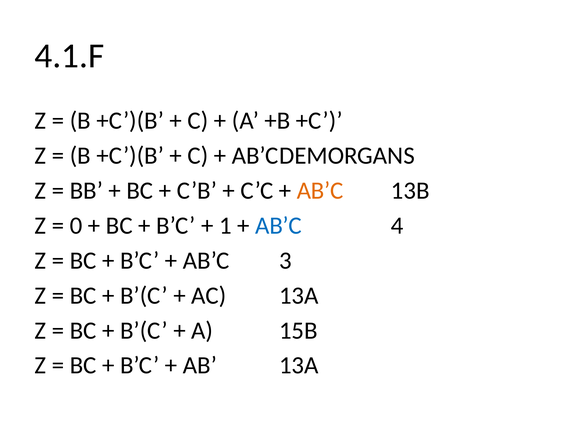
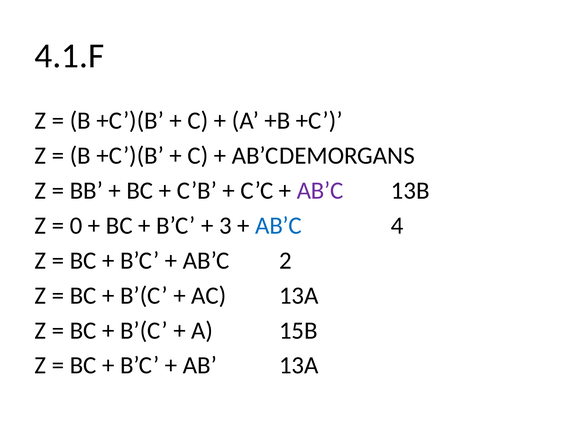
AB’C at (320, 190) colour: orange -> purple
1: 1 -> 3
3: 3 -> 2
